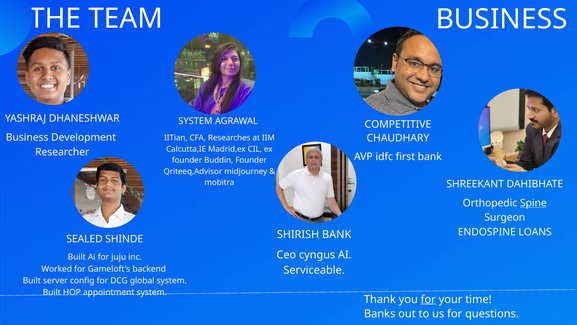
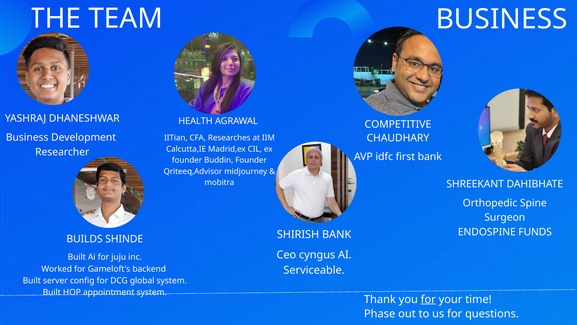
SYSTEM at (195, 121): SYSTEM -> HEALTH
Spine underline: present -> none
LOANS: LOANS -> FUNDS
SEALED: SEALED -> BUILDS
Banks: Banks -> Phase
